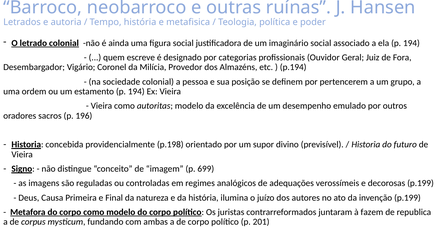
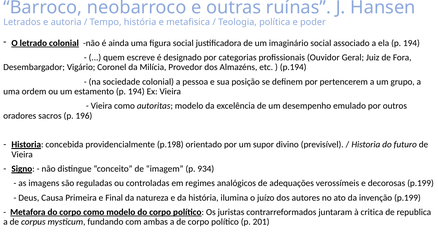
699: 699 -> 934
fazem: fazem -> critica
